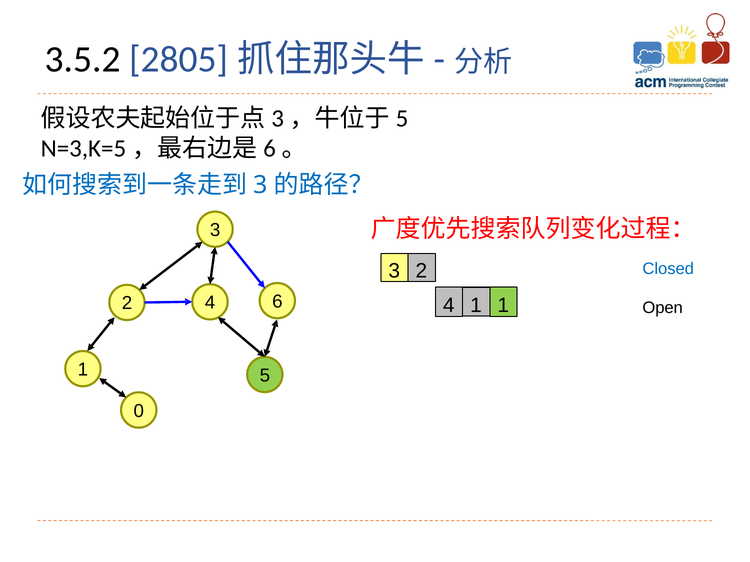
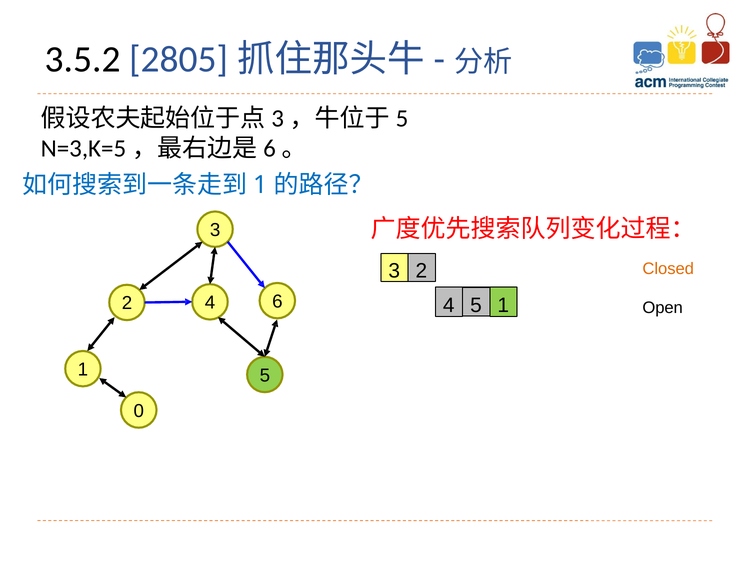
3 at (260, 185): 3 -> 1
Closed colour: blue -> orange
4 1: 1 -> 5
